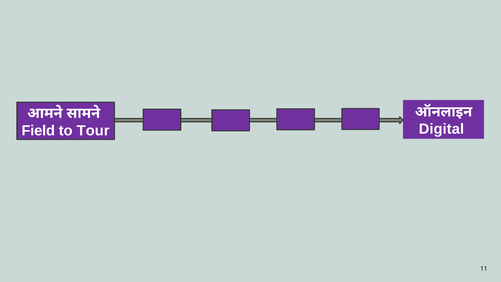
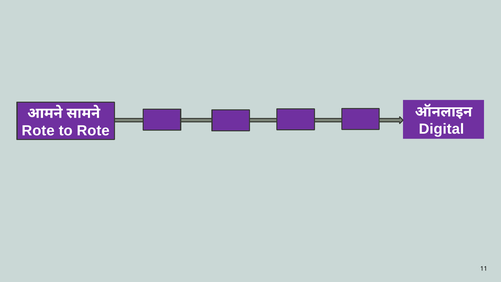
Field at (38, 131): Field -> Rote
to Tour: Tour -> Rote
